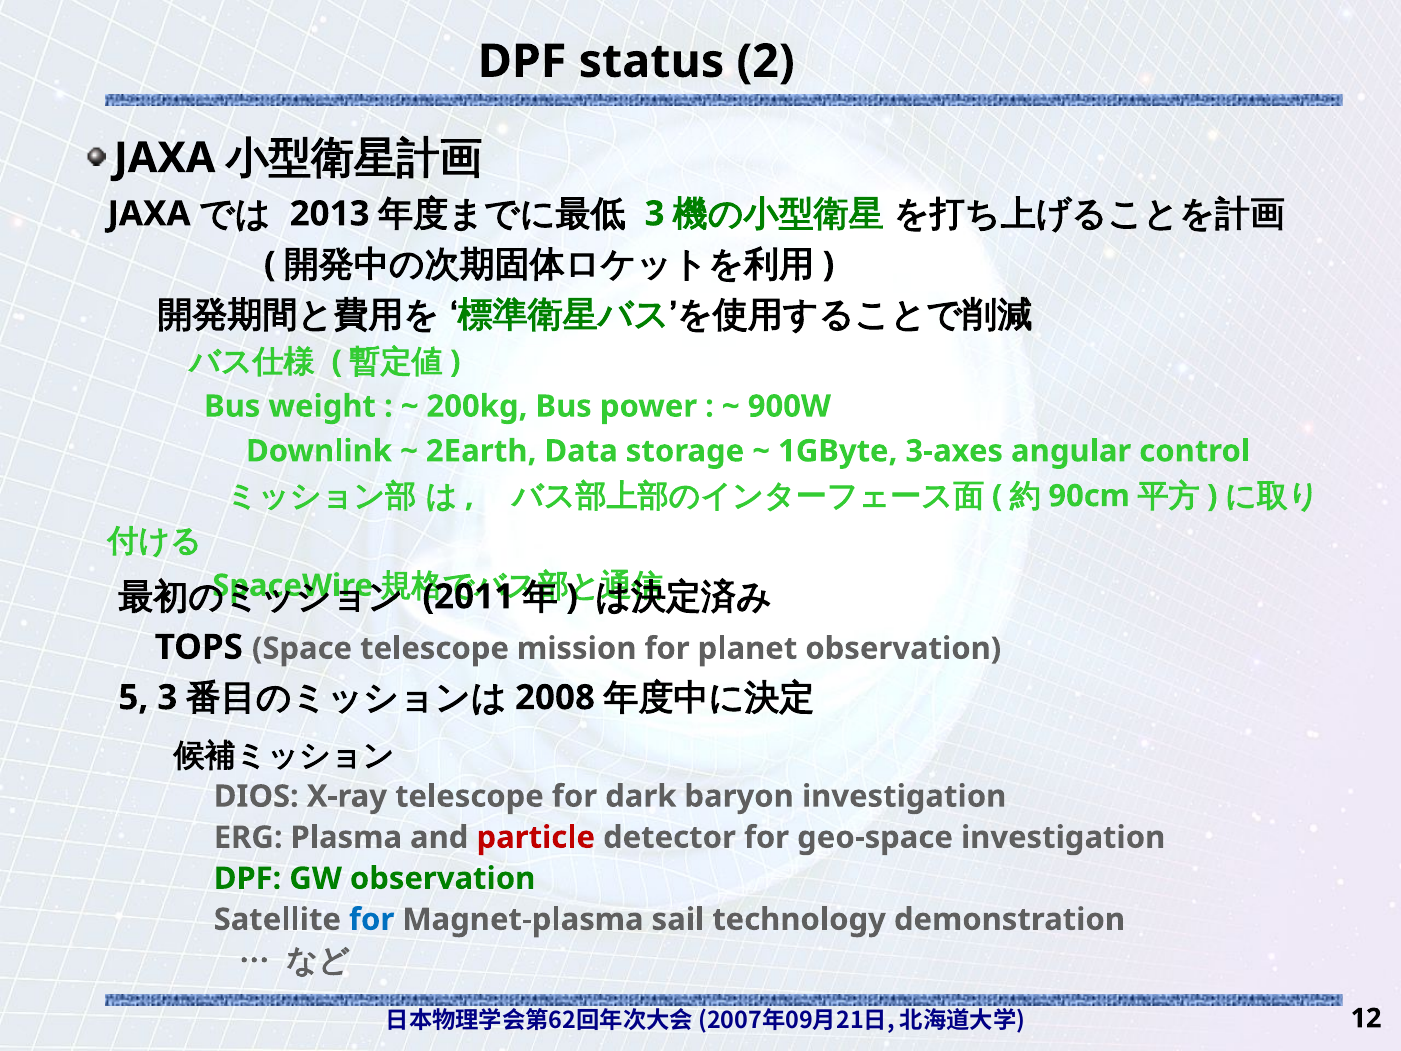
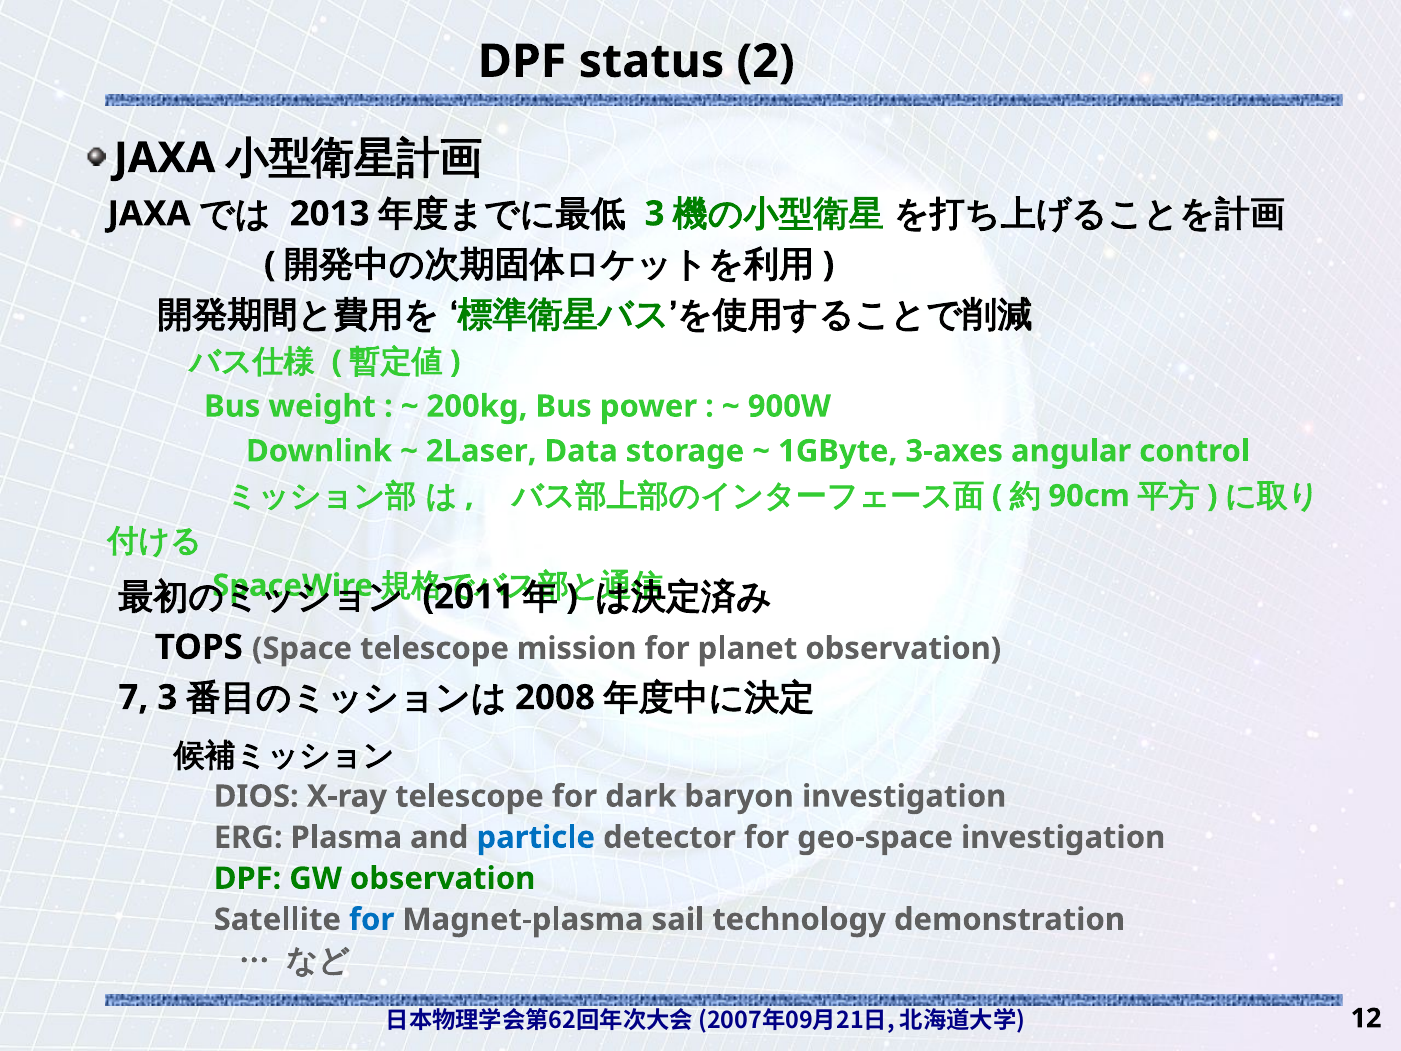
2Earth: 2Earth -> 2Laser
5: 5 -> 7
particle colour: red -> blue
